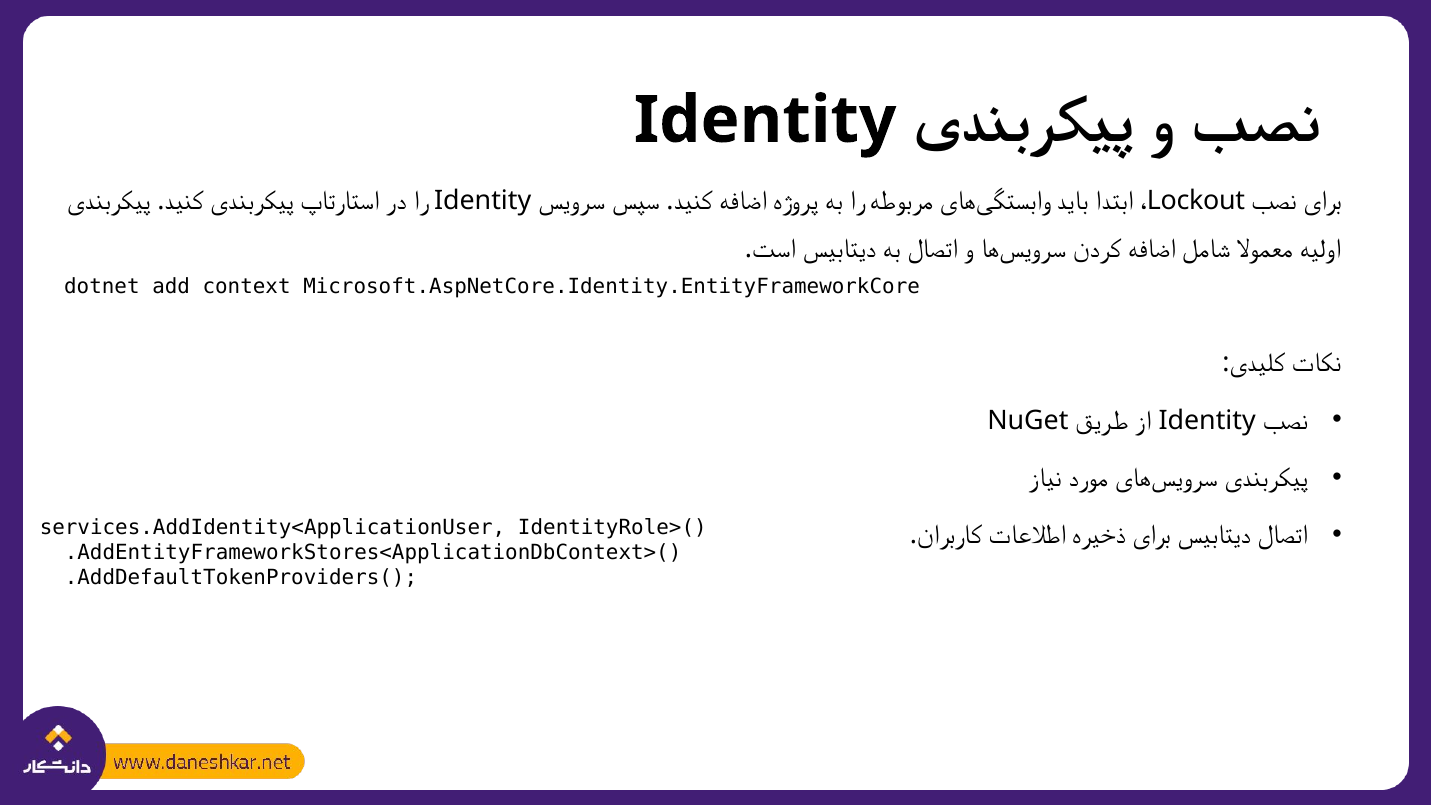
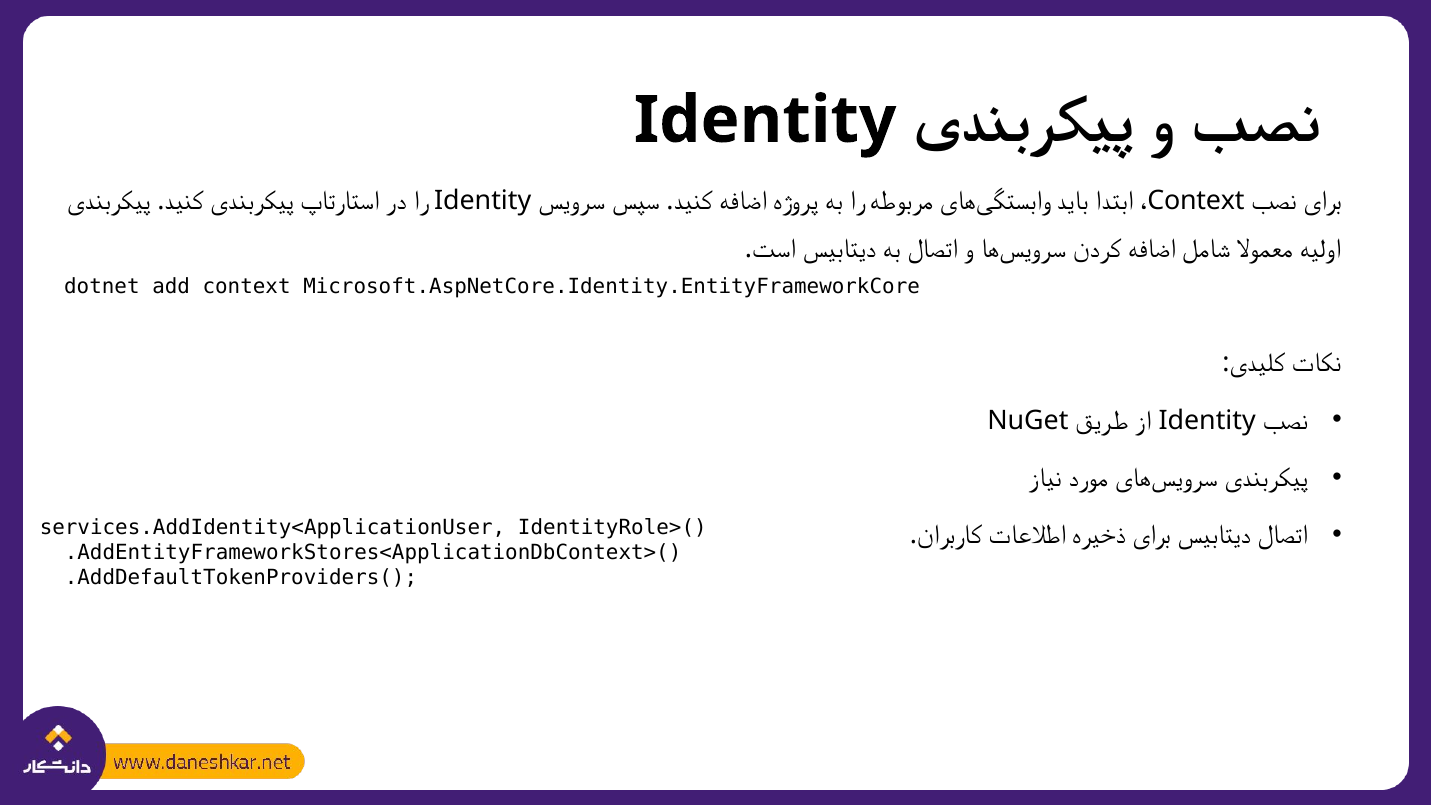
Lockout at (1196, 200): Lockout -> Context
